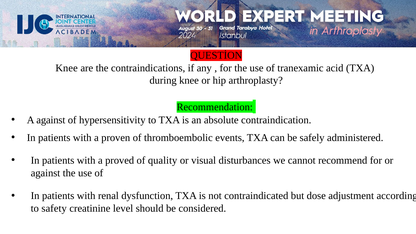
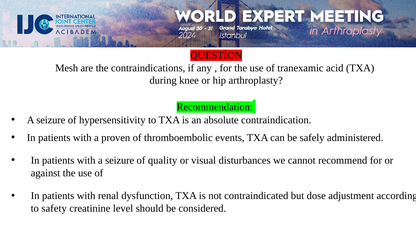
Knee at (67, 68): Knee -> Mesh
against at (51, 120): against -> seizure
with a proved: proved -> seizure
